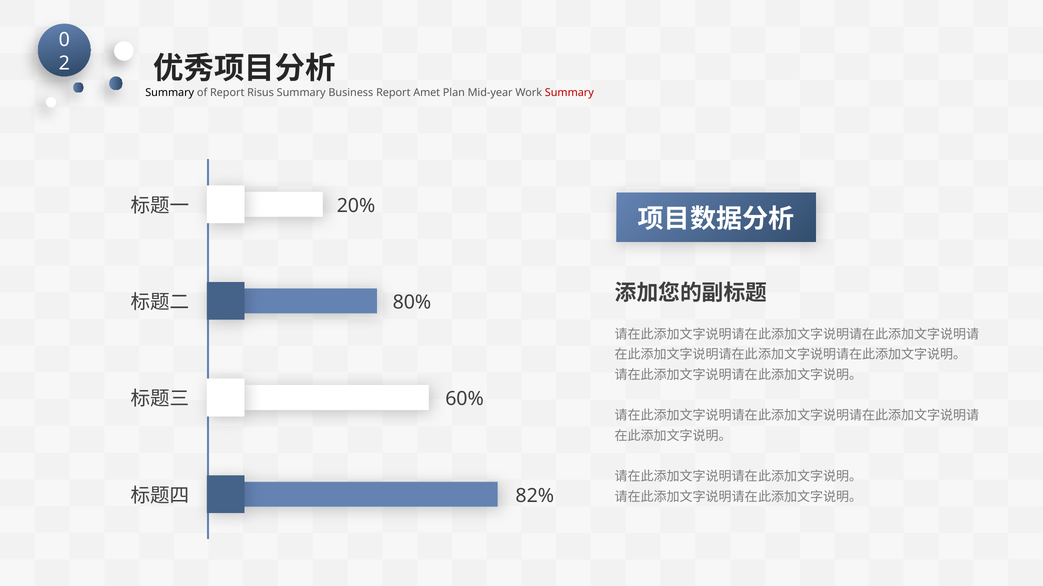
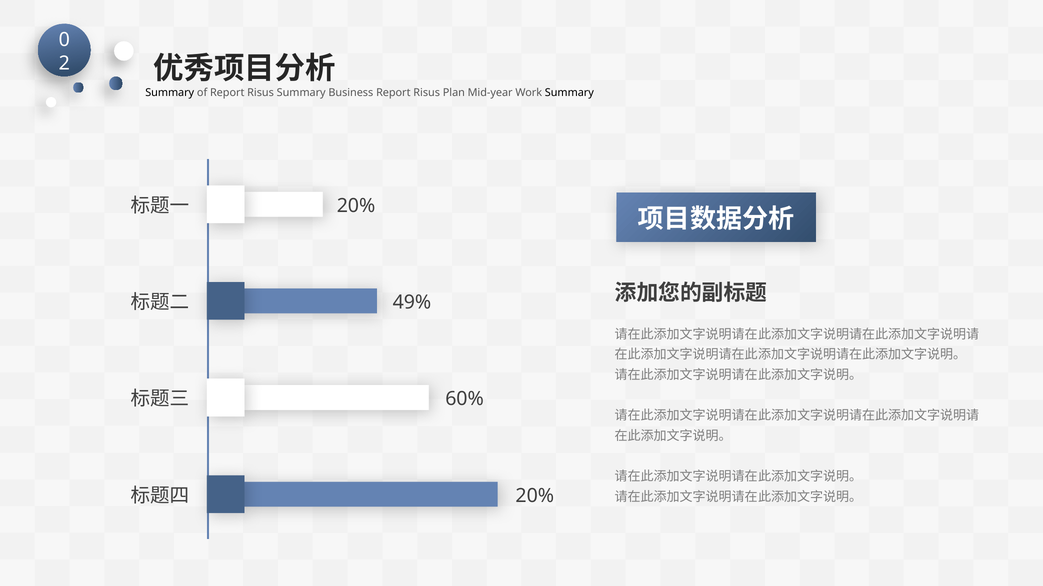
Business Report Amet: Amet -> Risus
Summary at (569, 93) colour: red -> black
80%: 80% -> 49%
82% at (535, 496): 82% -> 20%
